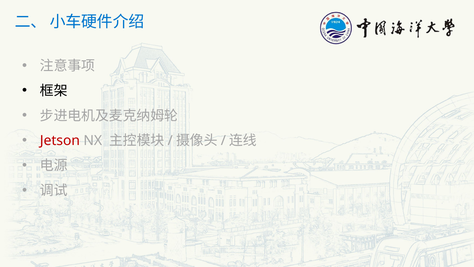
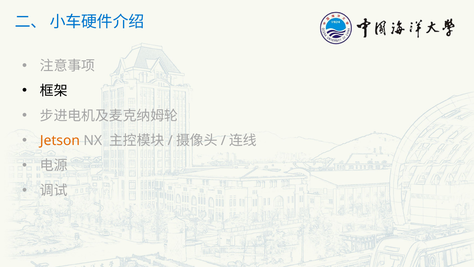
Jetson colour: red -> orange
